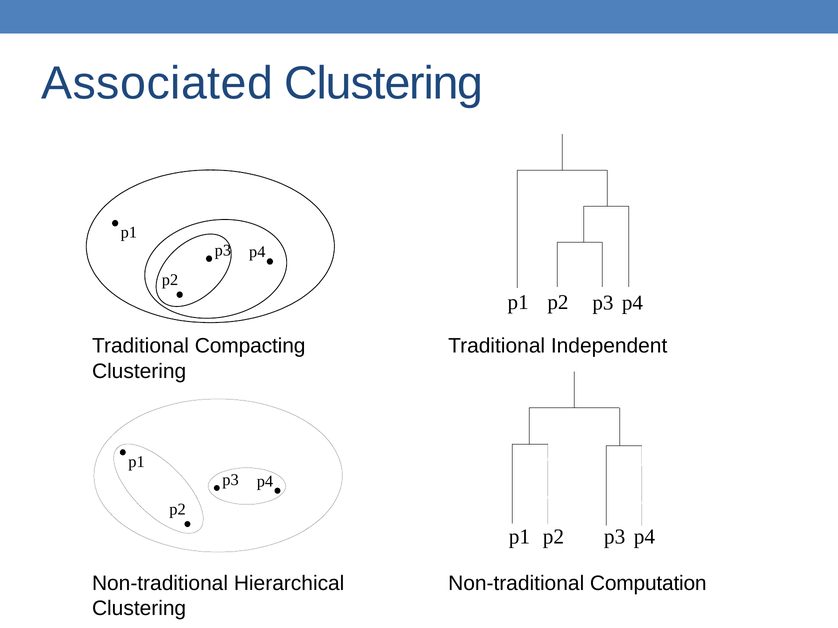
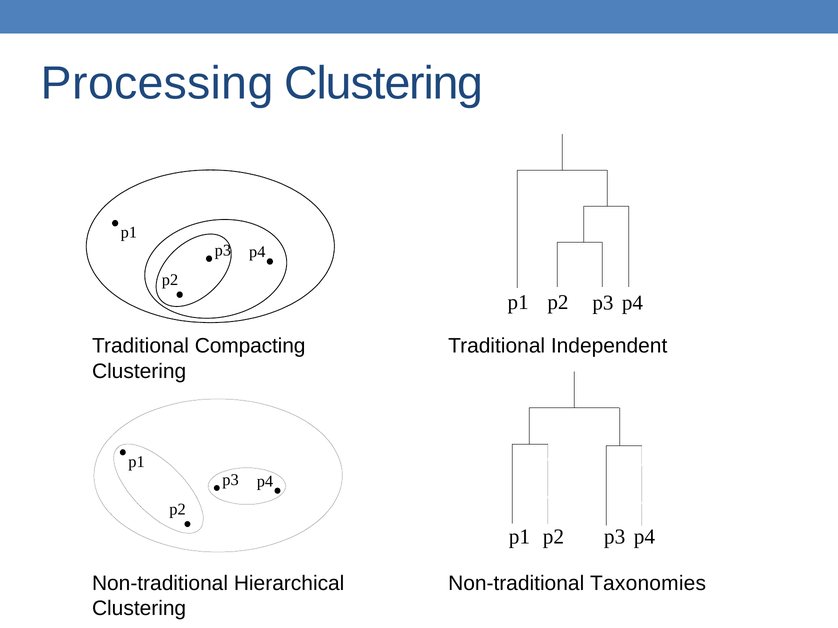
Associated: Associated -> Processing
Computation: Computation -> Taxonomies
